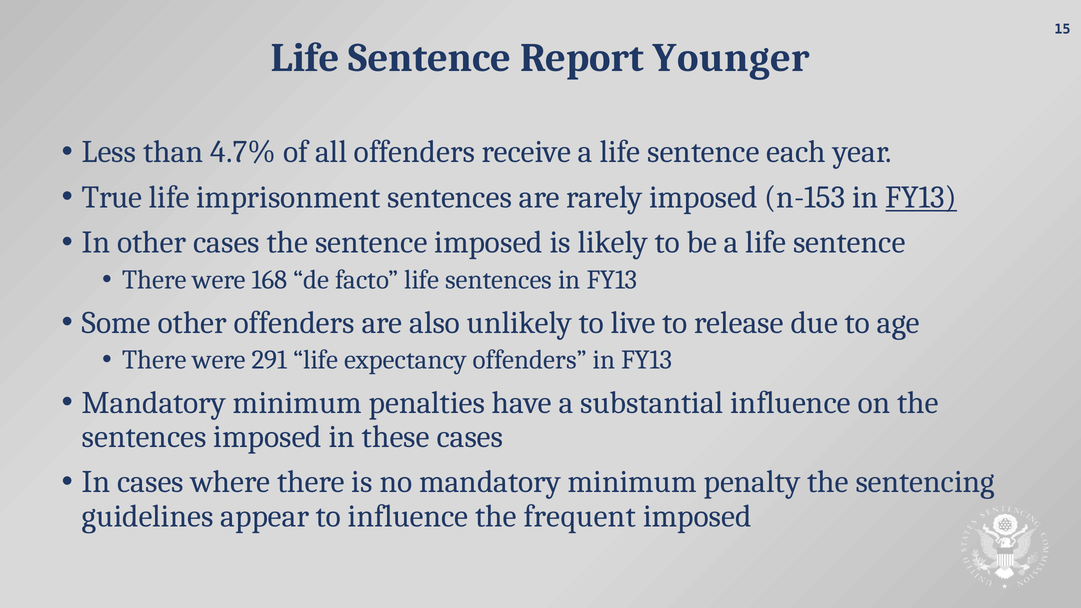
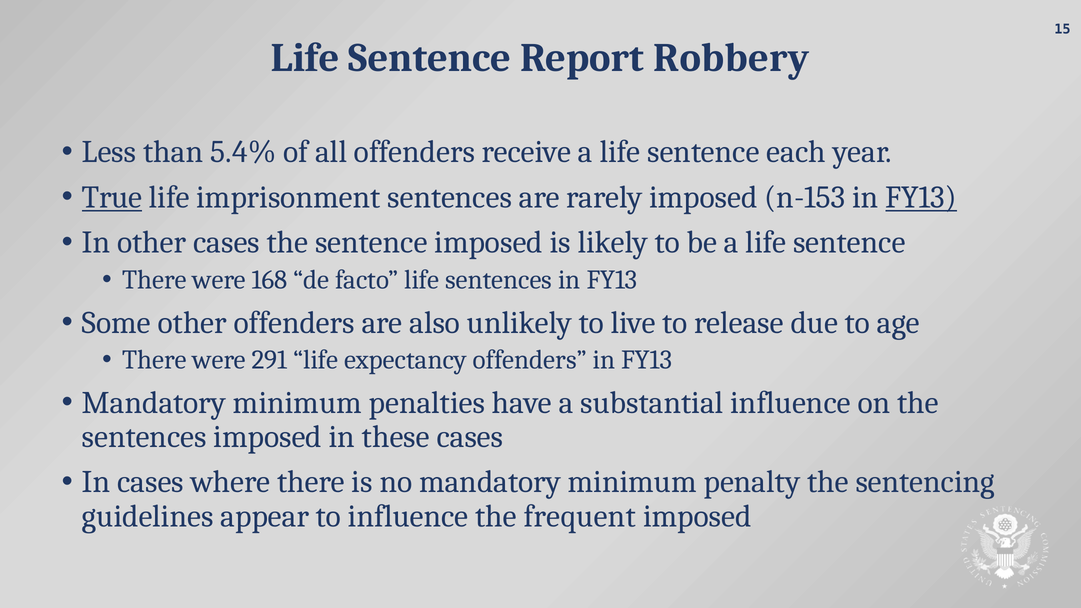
Younger: Younger -> Robbery
4.7%: 4.7% -> 5.4%
True underline: none -> present
